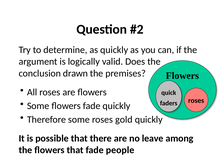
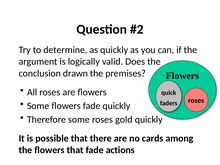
leave: leave -> cards
people: people -> actions
